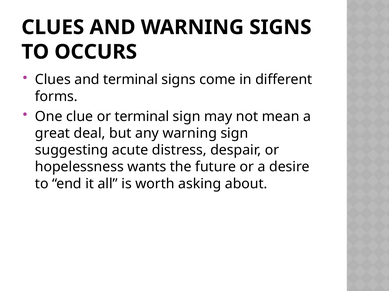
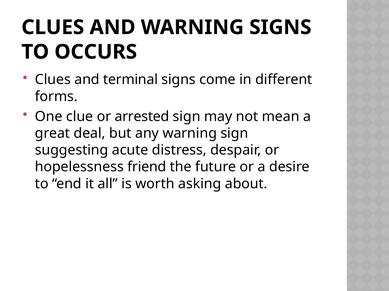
or terminal: terminal -> arrested
wants: wants -> friend
